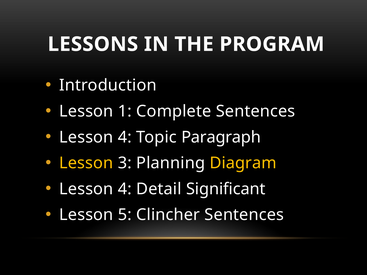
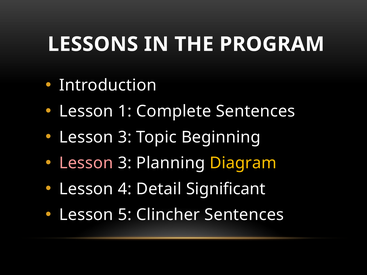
4 at (125, 137): 4 -> 3
Paragraph: Paragraph -> Beginning
Lesson at (86, 163) colour: yellow -> pink
